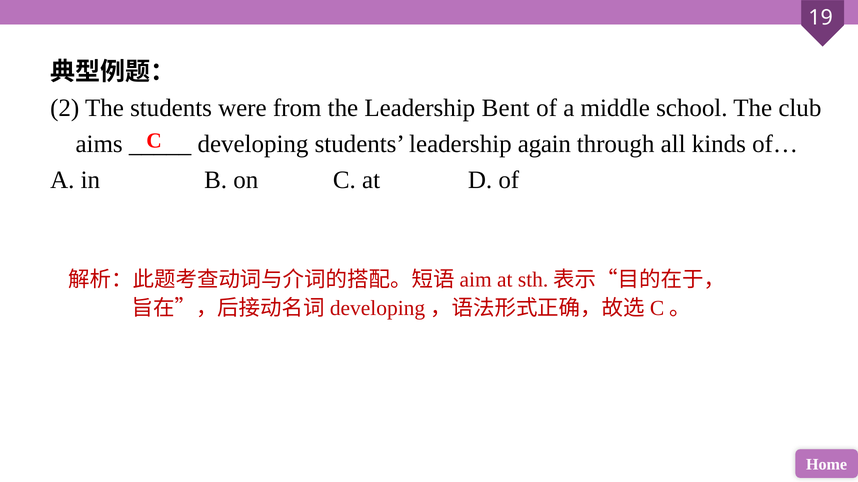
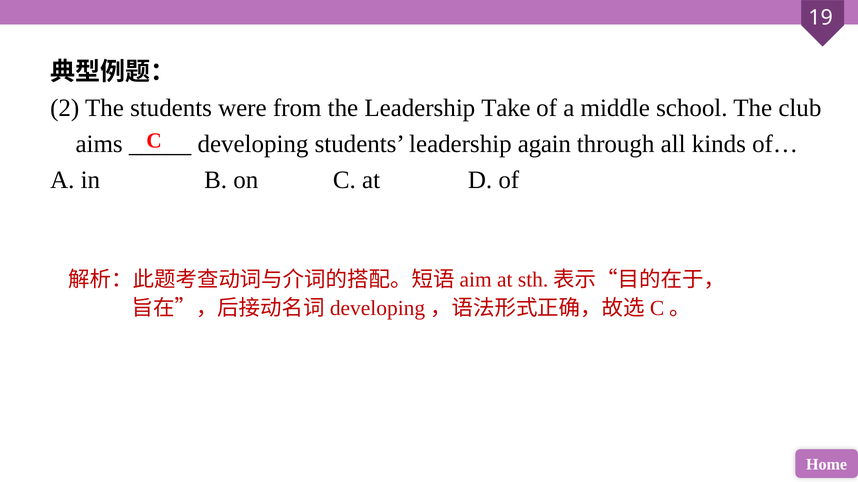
Bent: Bent -> Take
